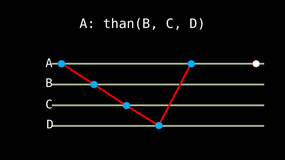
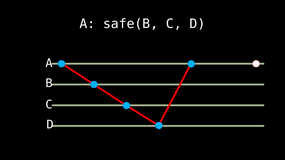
than(B: than(B -> safe(B
